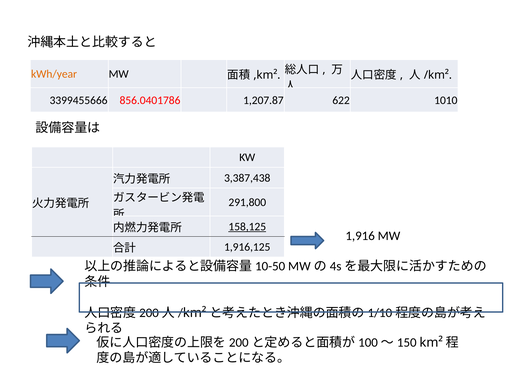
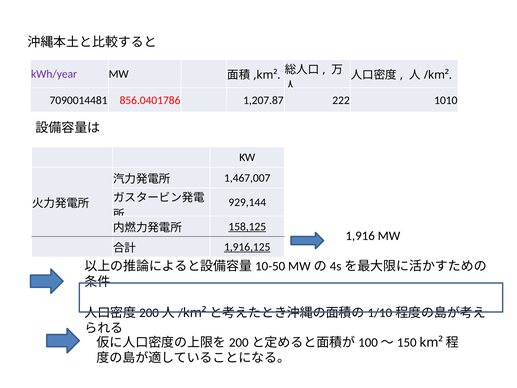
kWh/year colour: orange -> purple
3399455666: 3399455666 -> 7090014481
622: 622 -> 222
3,387,438: 3,387,438 -> 1,467,007
291,800: 291,800 -> 929,144
1,916,125 underline: none -> present
